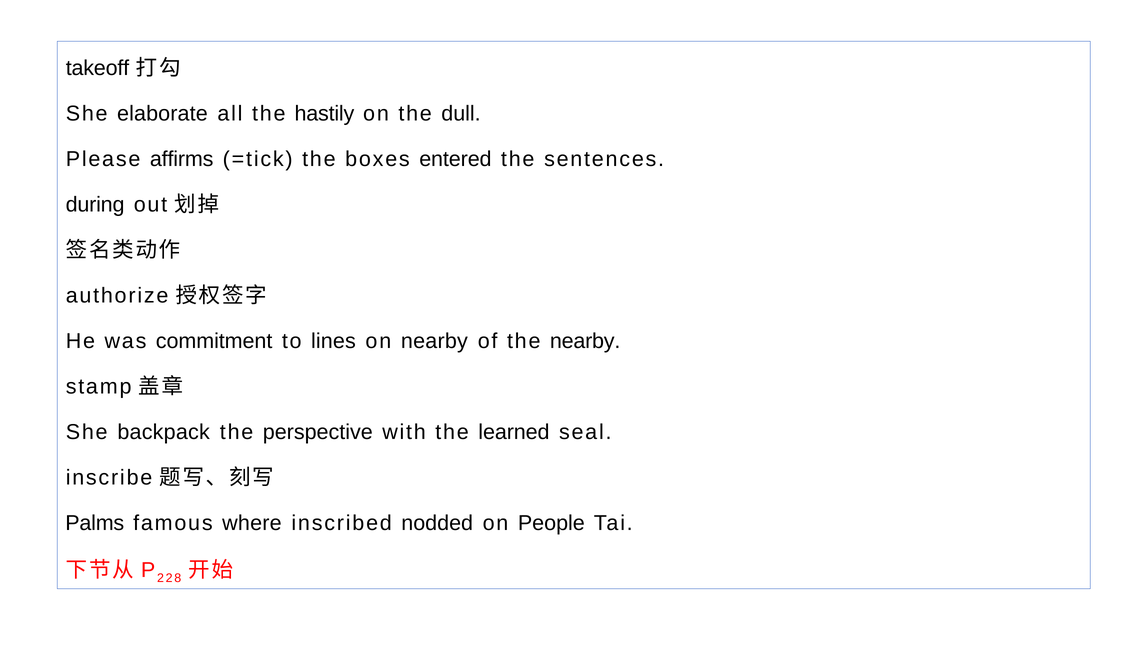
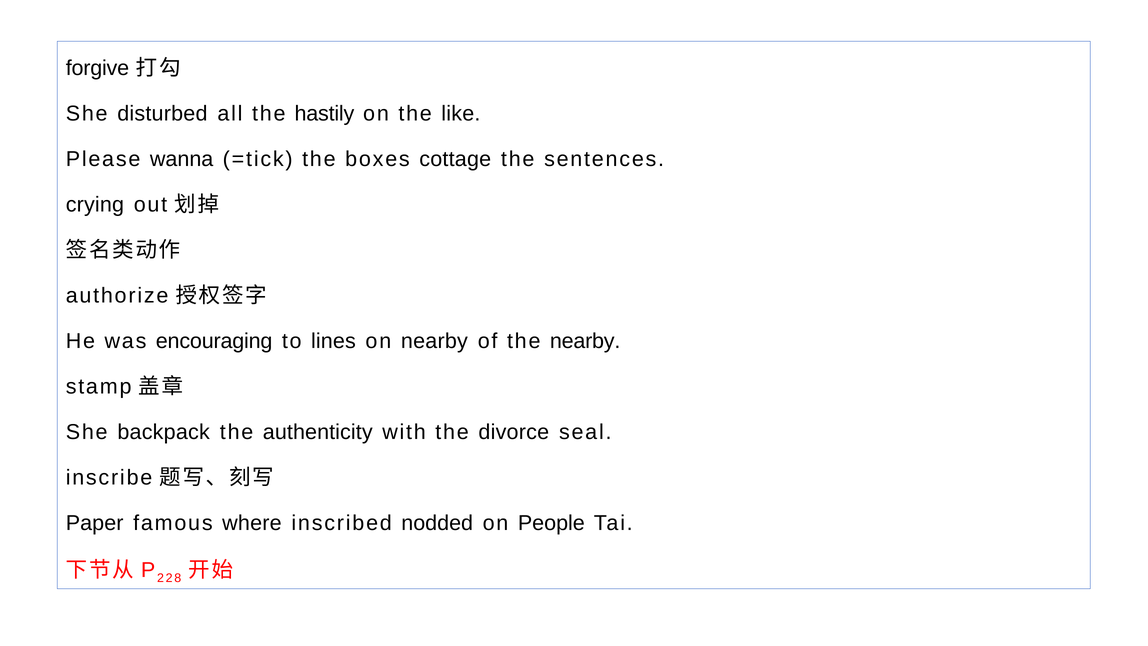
takeoff: takeoff -> forgive
elaborate: elaborate -> disturbed
dull: dull -> like
affirms: affirms -> wanna
entered: entered -> cottage
during: during -> crying
commitment: commitment -> encouraging
perspective: perspective -> authenticity
learned: learned -> divorce
Palms: Palms -> Paper
